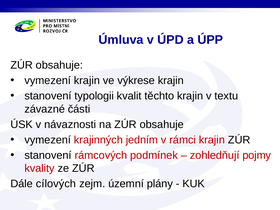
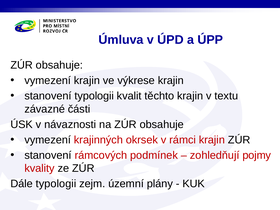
jedním: jedním -> okrsek
Dále cílových: cílových -> typologii
